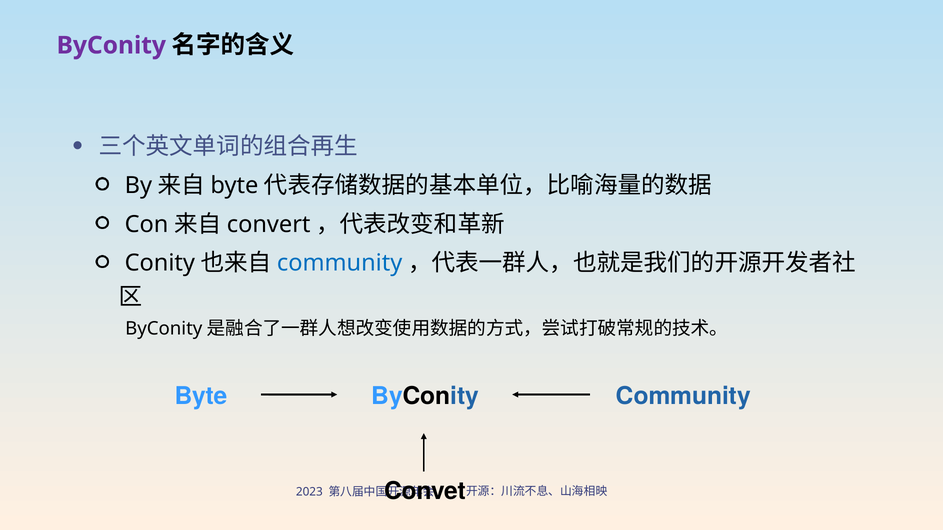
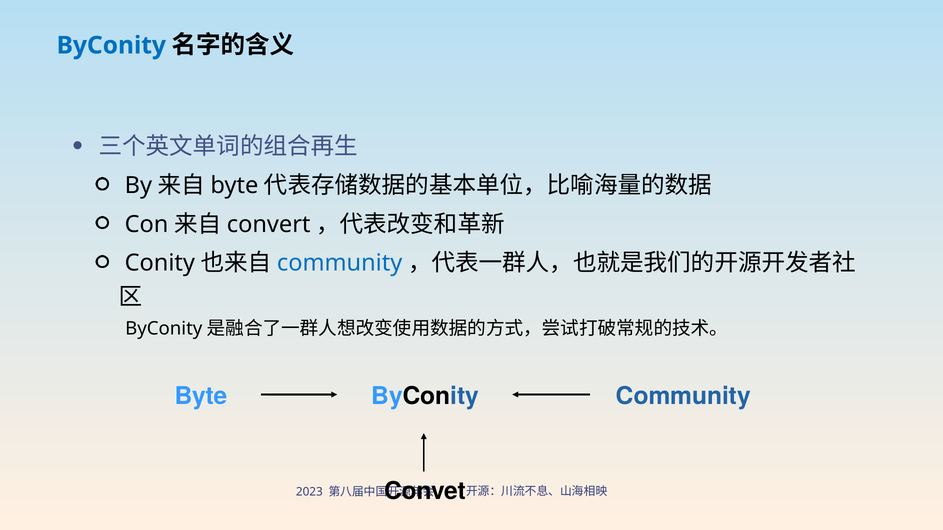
ByConity at (111, 45) colour: purple -> blue
